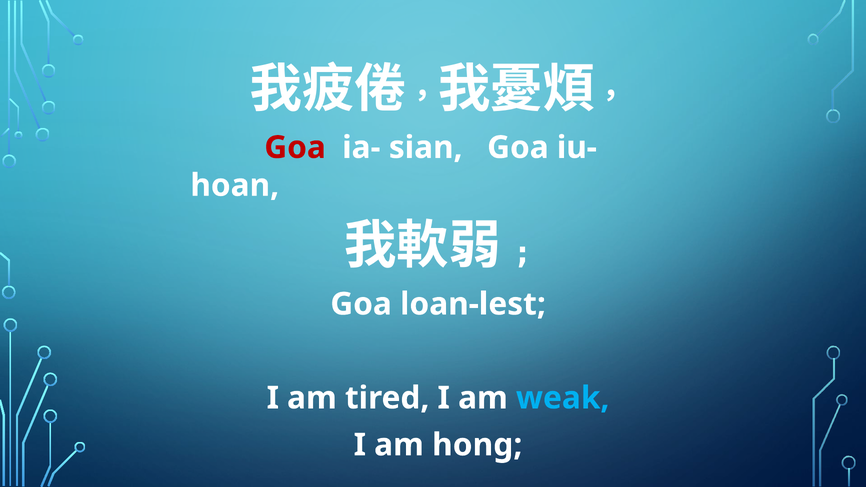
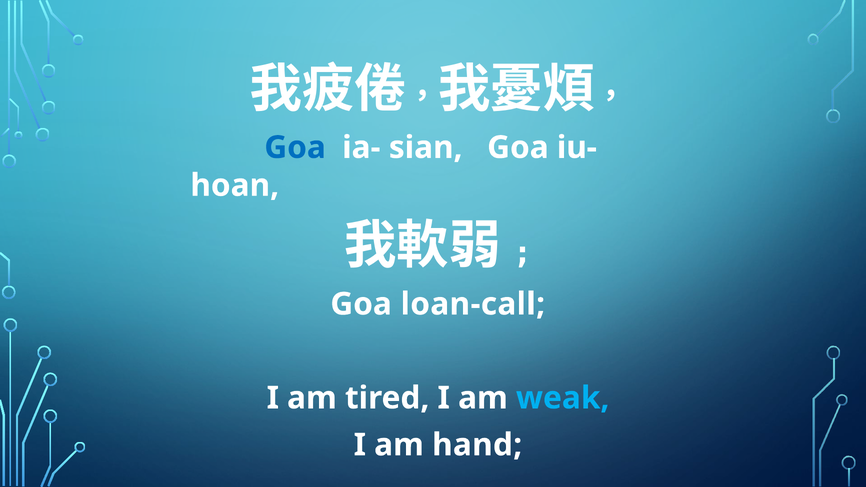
Goa at (295, 148) colour: red -> blue
loan-lest: loan-lest -> loan-call
hong: hong -> hand
